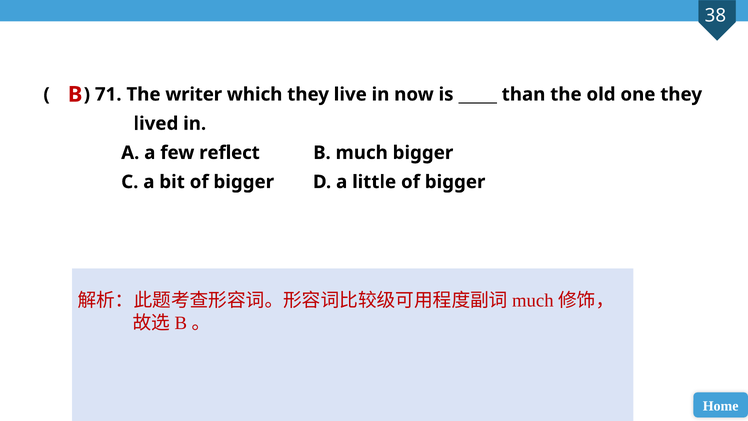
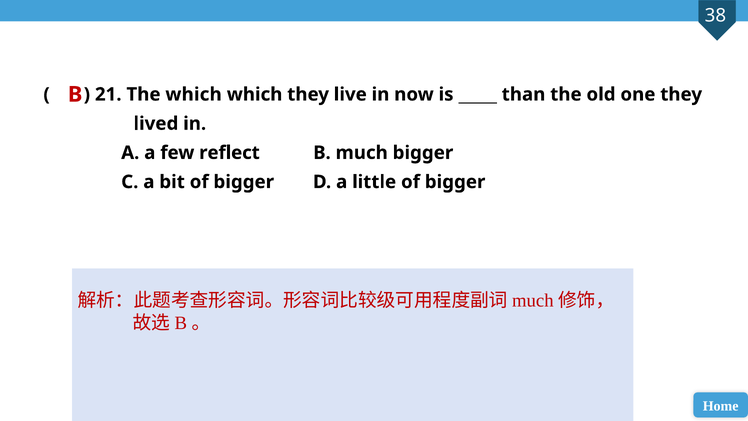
71: 71 -> 21
The writer: writer -> which
